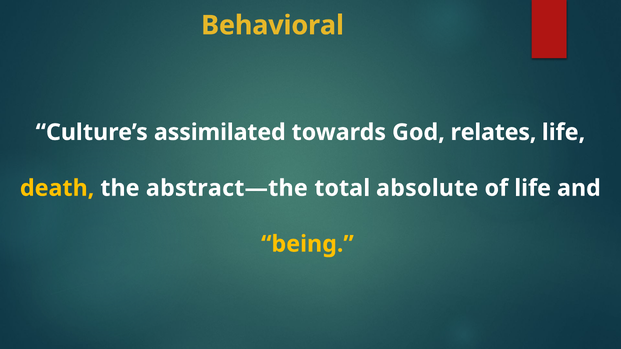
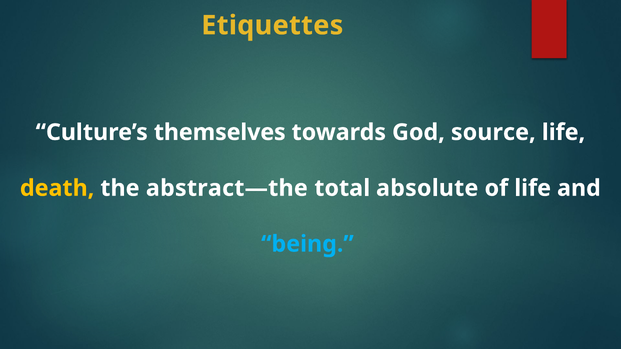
Behavioral: Behavioral -> Etiquettes
assimilated: assimilated -> themselves
relates: relates -> source
being colour: yellow -> light blue
